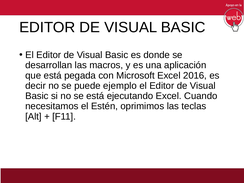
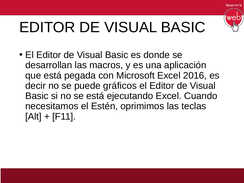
ejemplo: ejemplo -> gráficos
